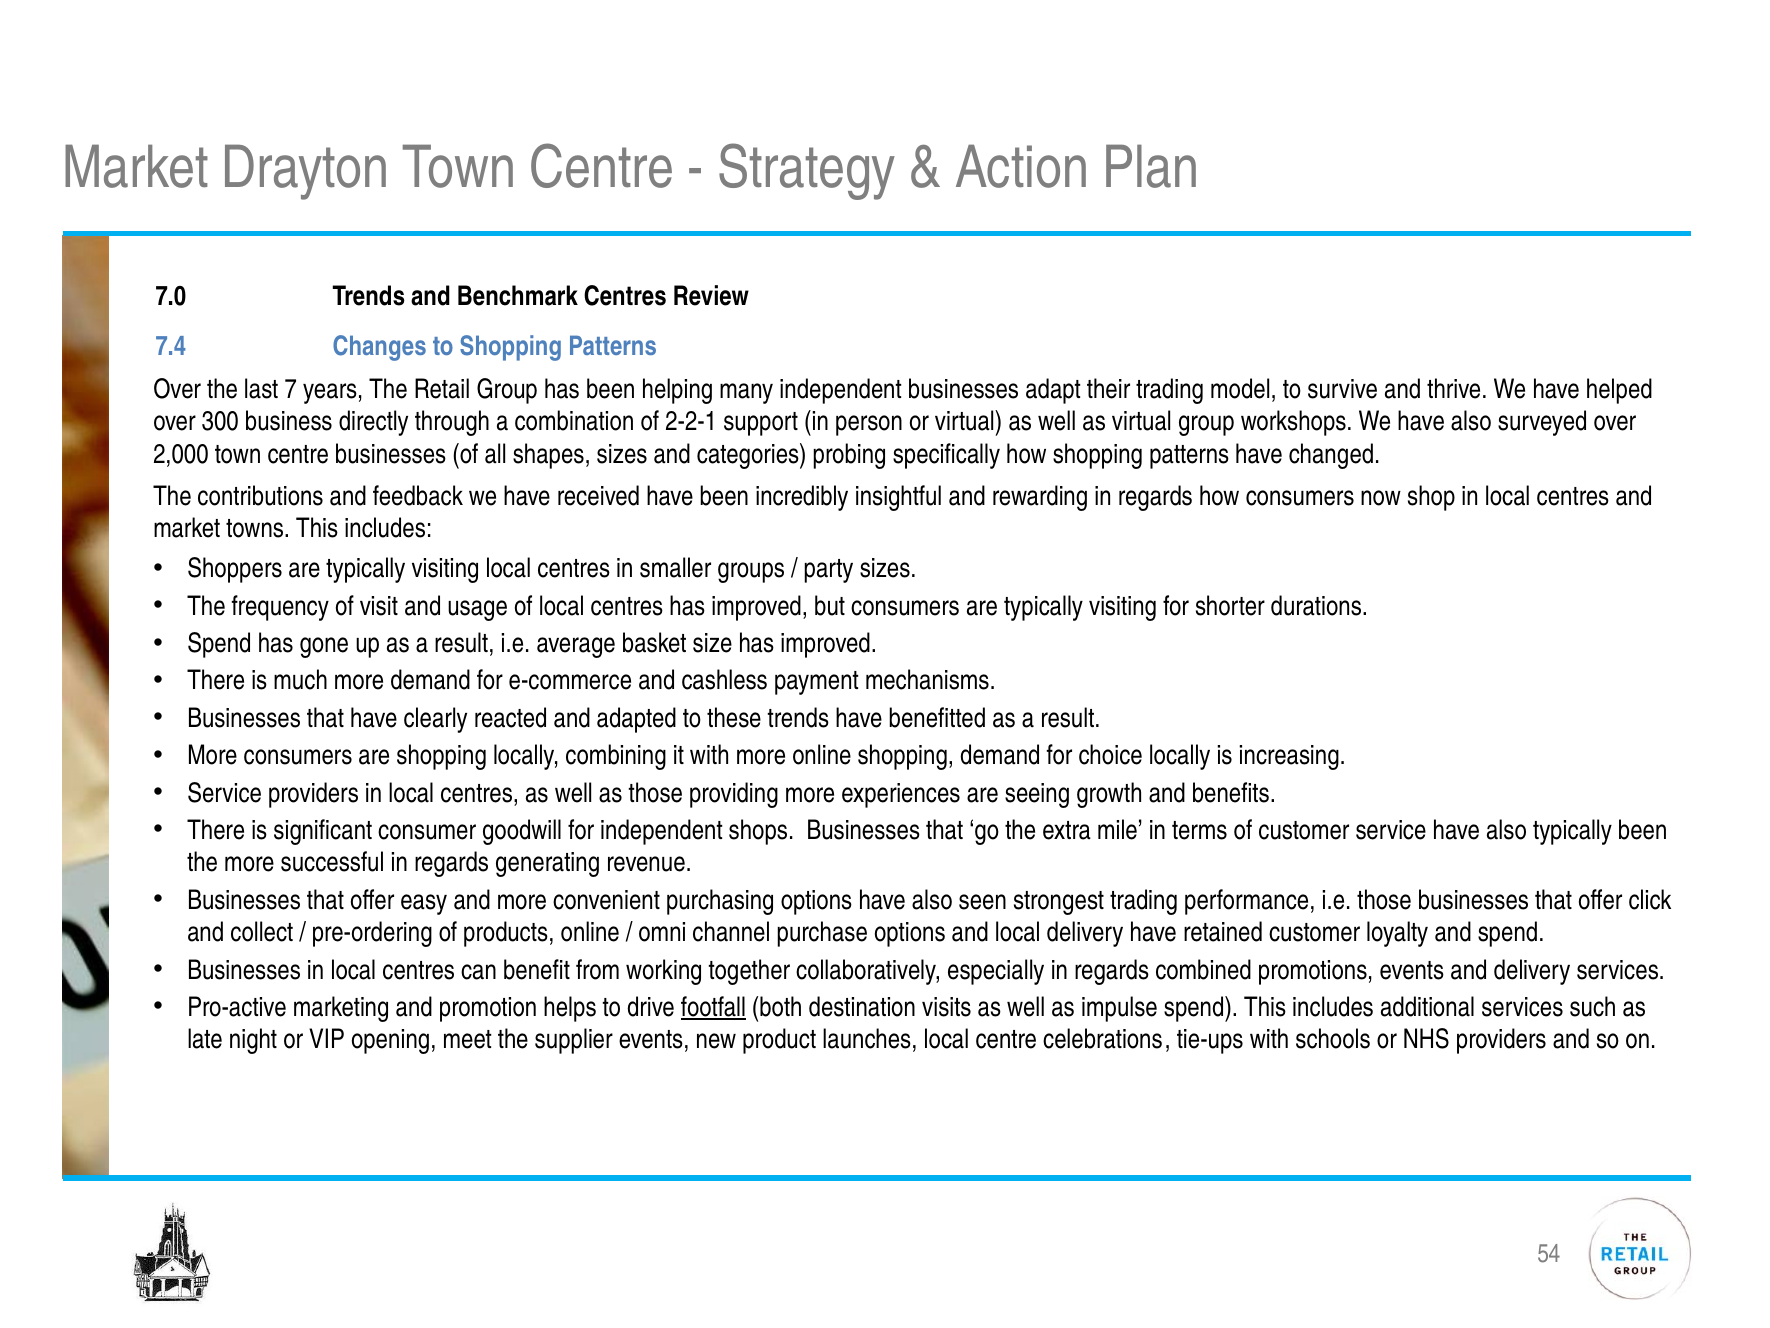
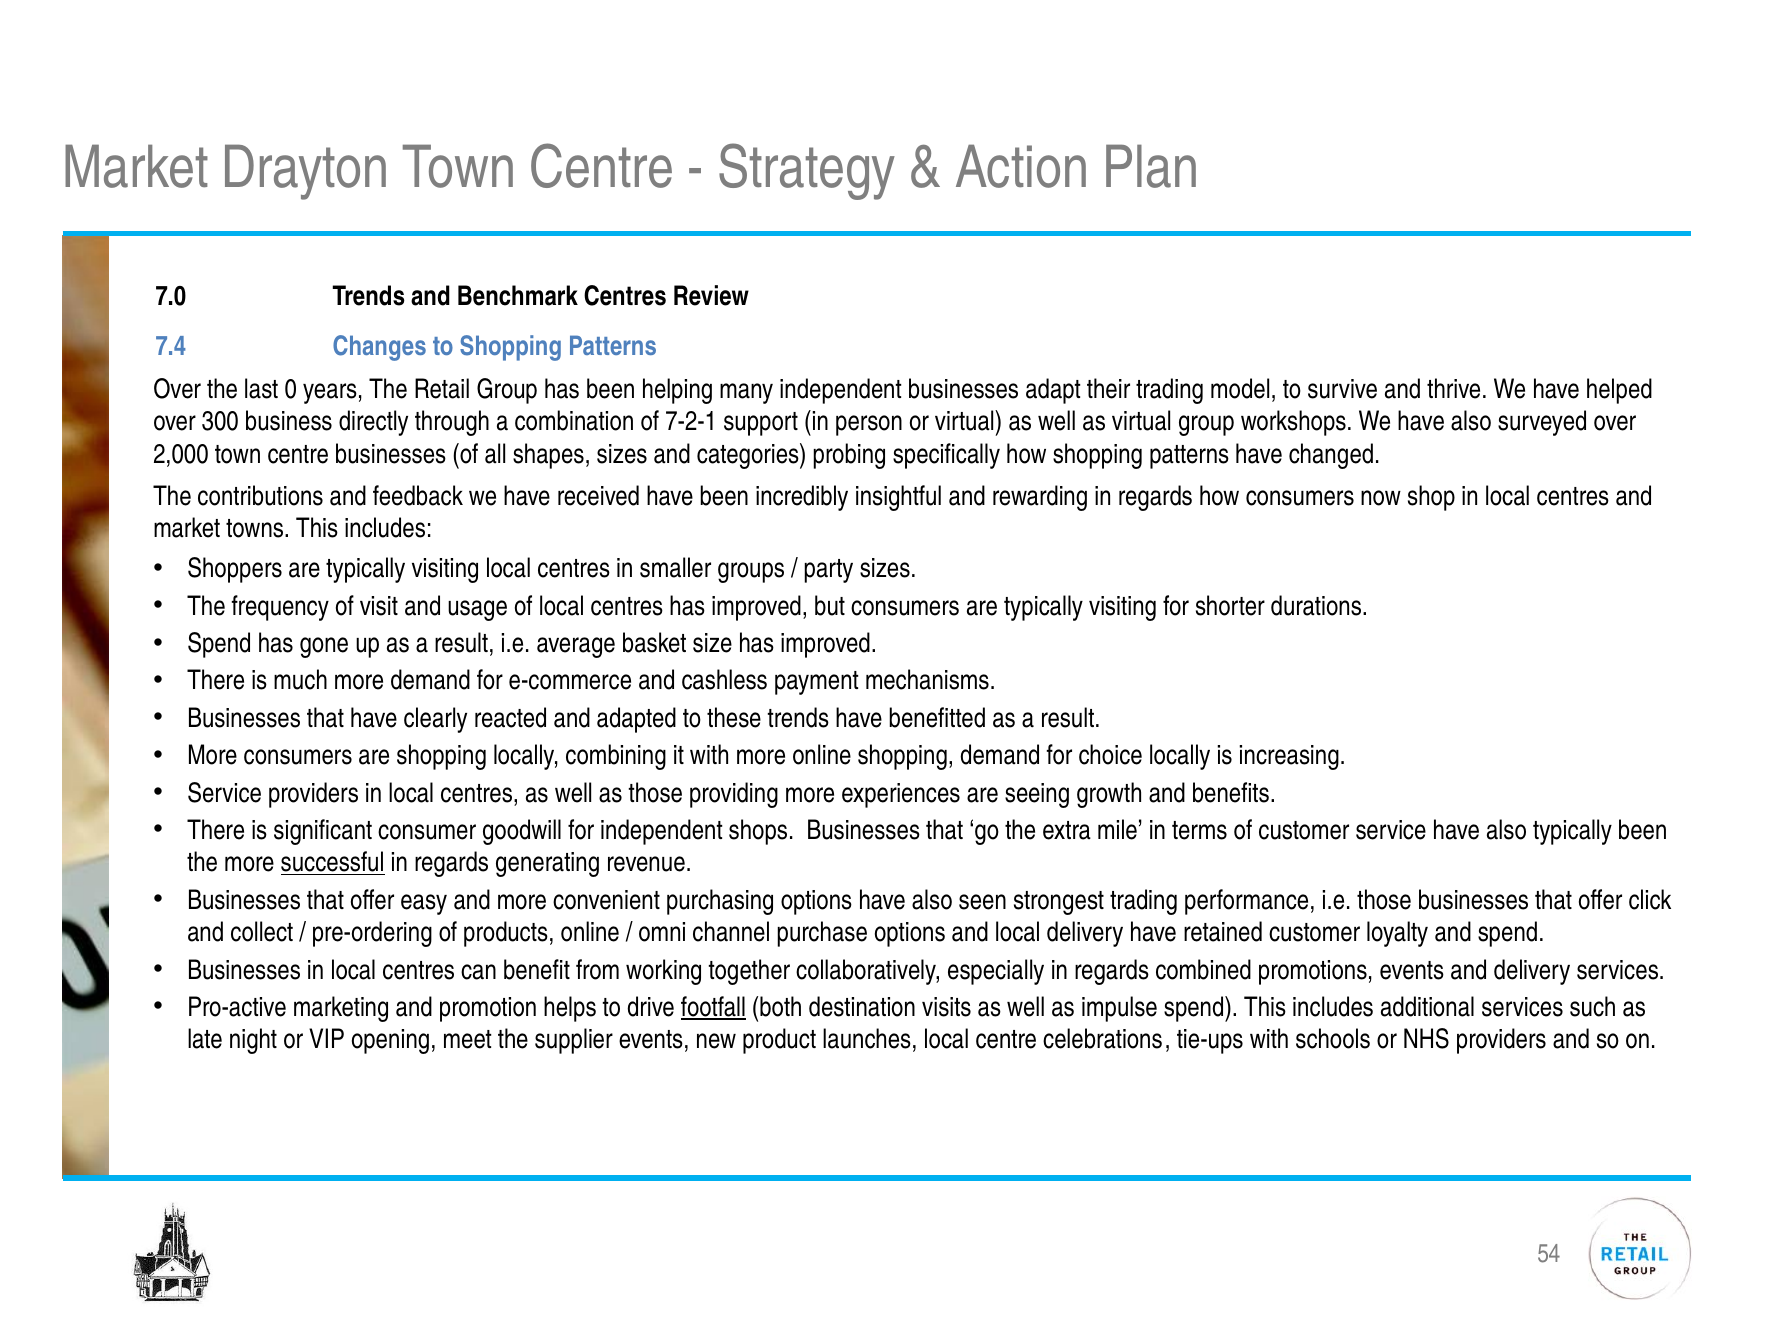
7: 7 -> 0
2-2-1: 2-2-1 -> 7-2-1
successful underline: none -> present
